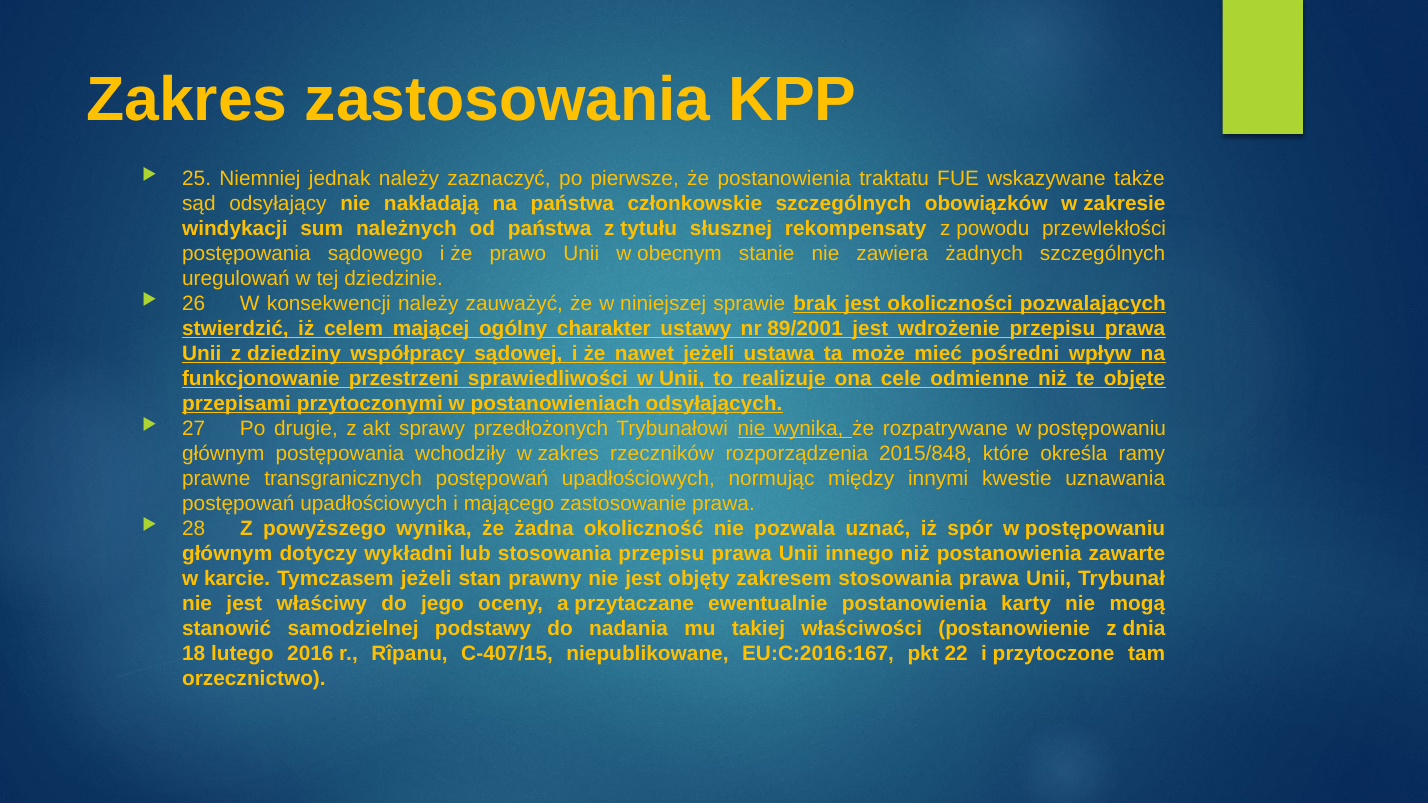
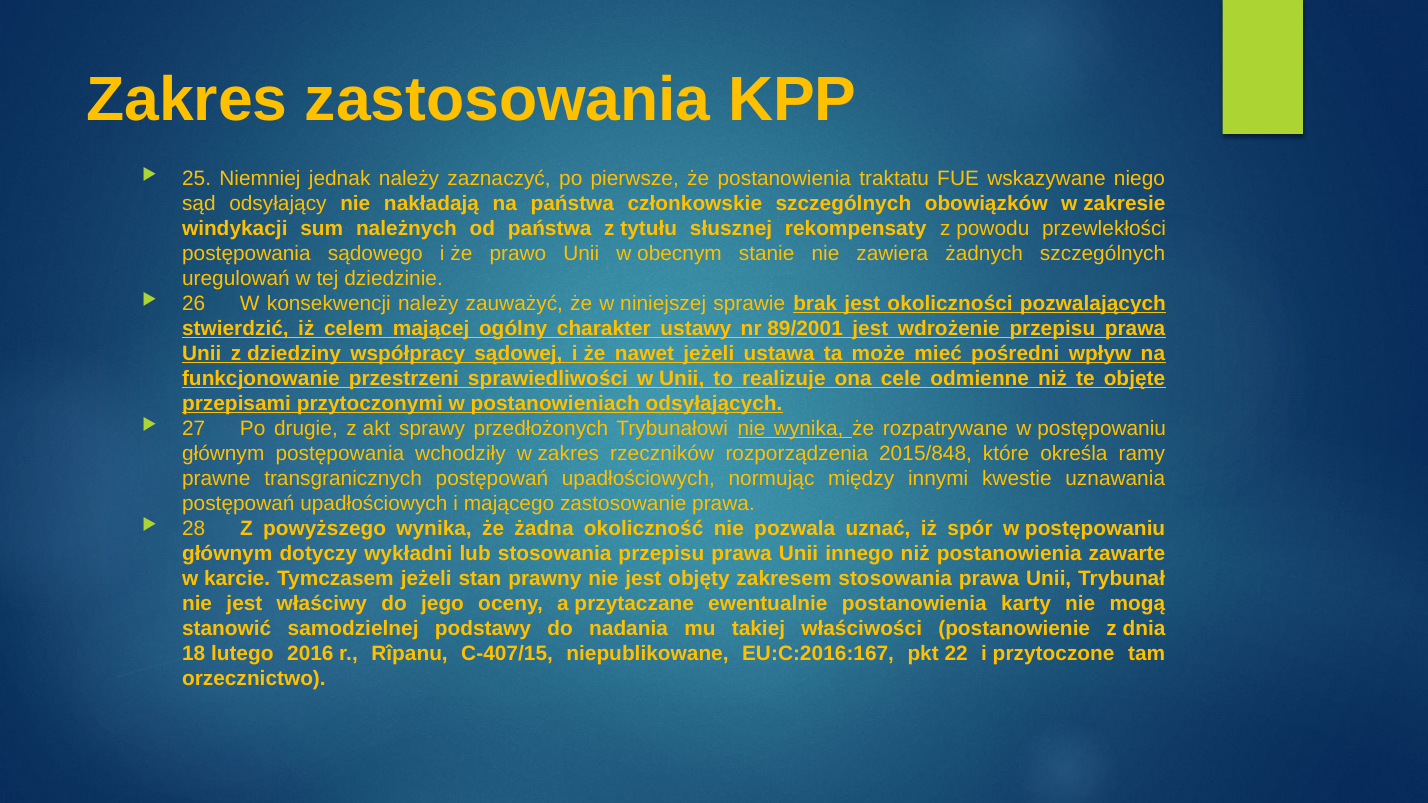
także: także -> niego
